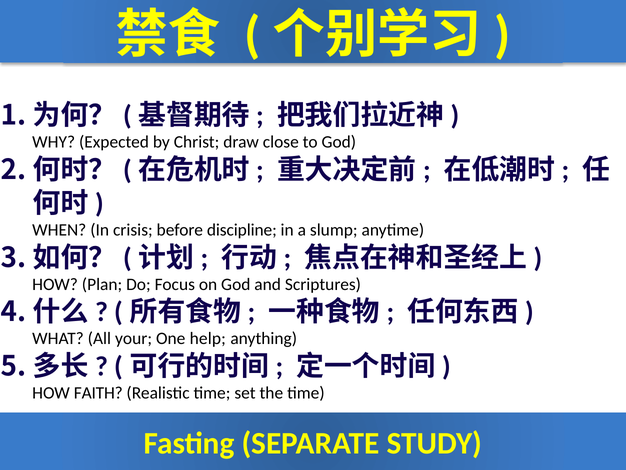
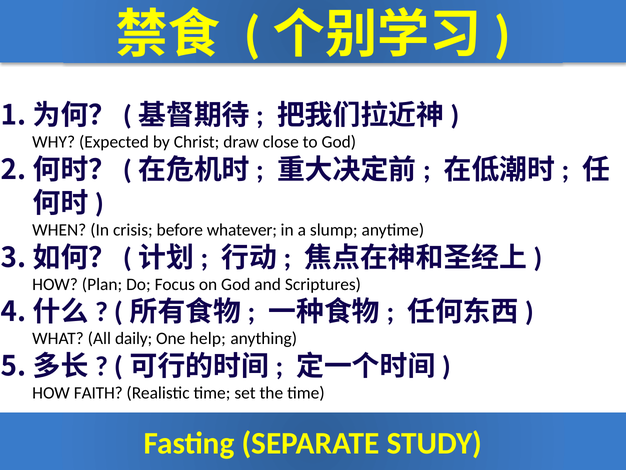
discipline: discipline -> whatever
your: your -> daily
